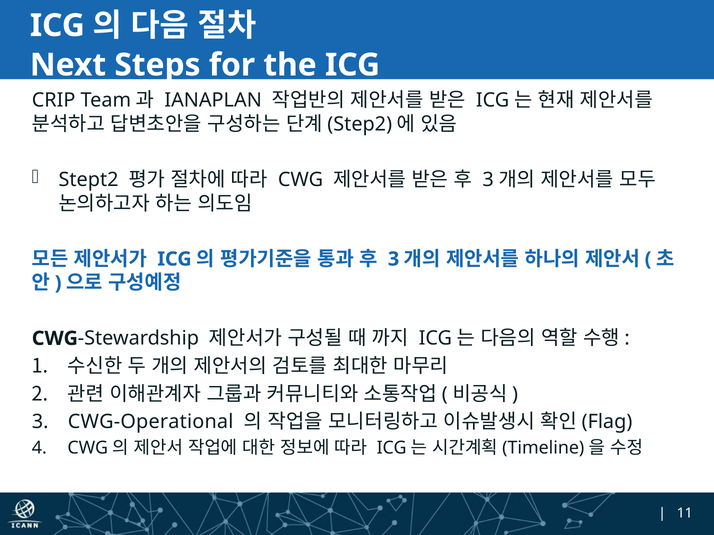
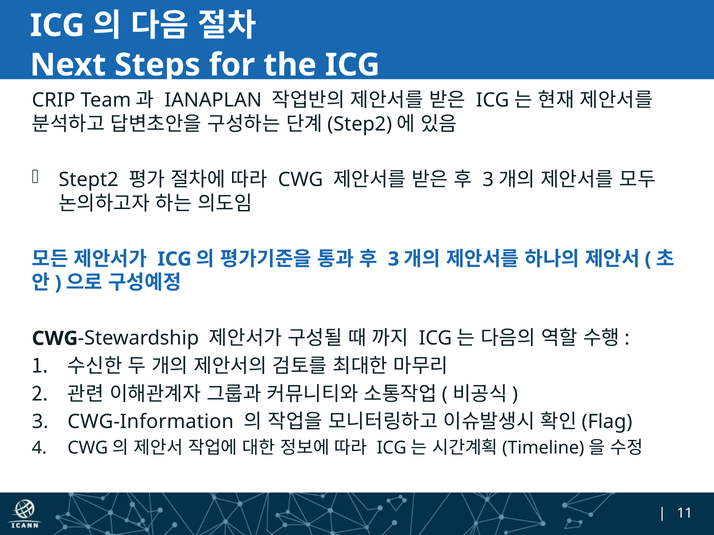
CWG-Operational: CWG-Operational -> CWG-Information
